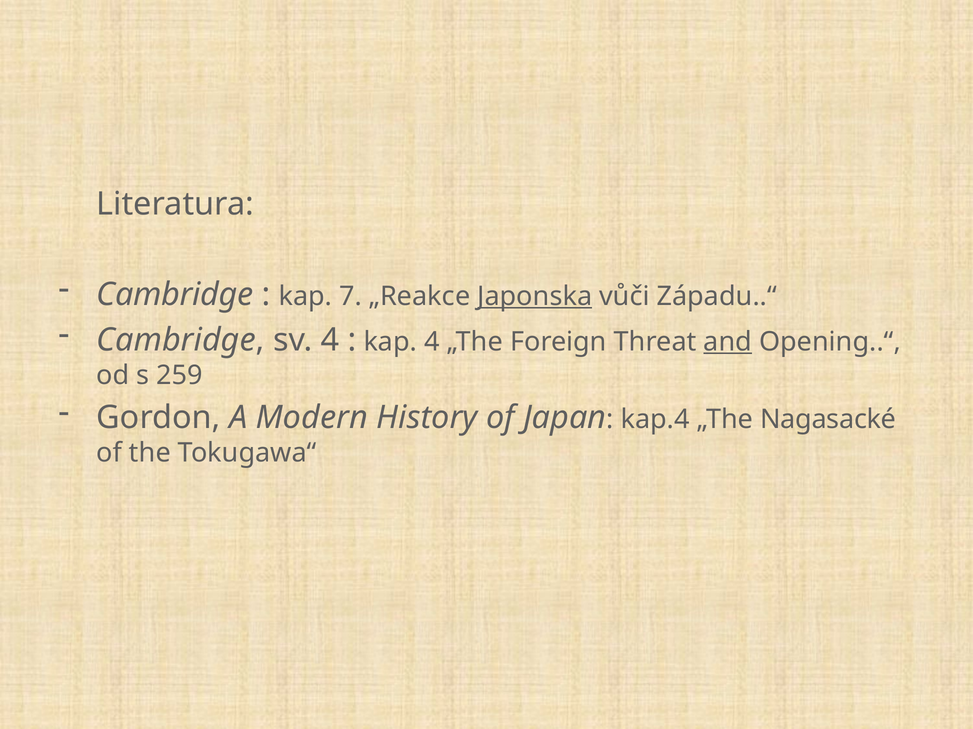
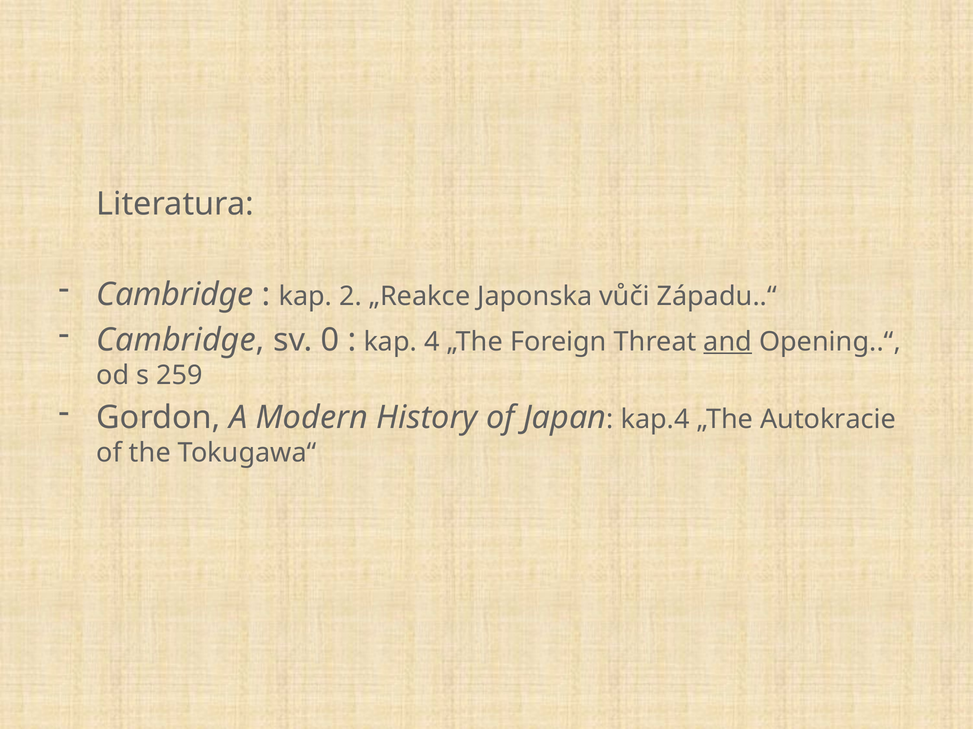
7: 7 -> 2
Japonska underline: present -> none
sv 4: 4 -> 0
Nagasacké: Nagasacké -> Autokracie
